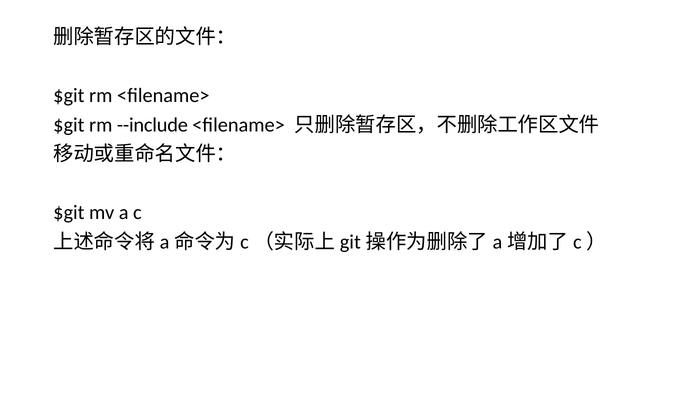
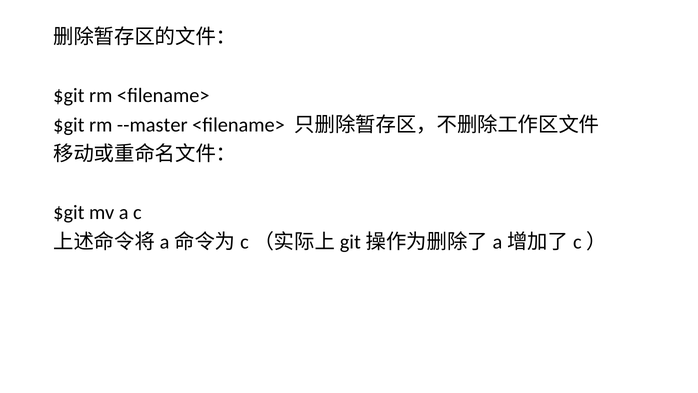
--include: --include -> --master
